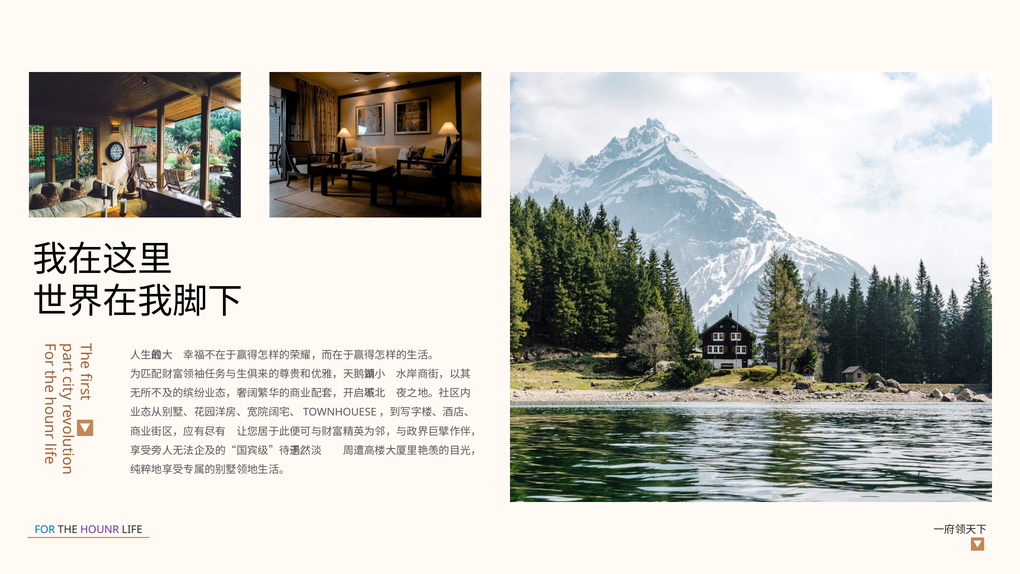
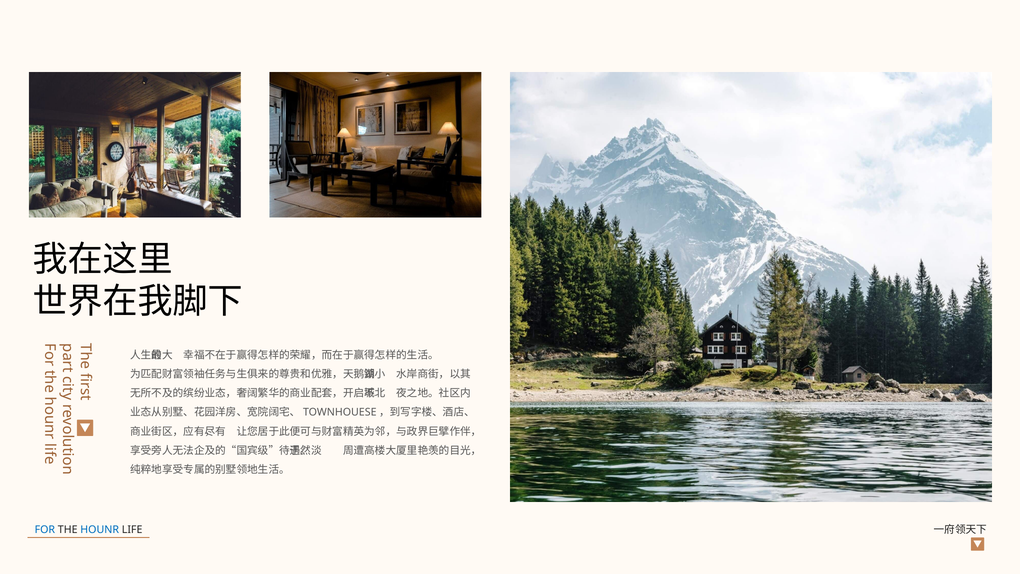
HOUNR colour: purple -> blue
